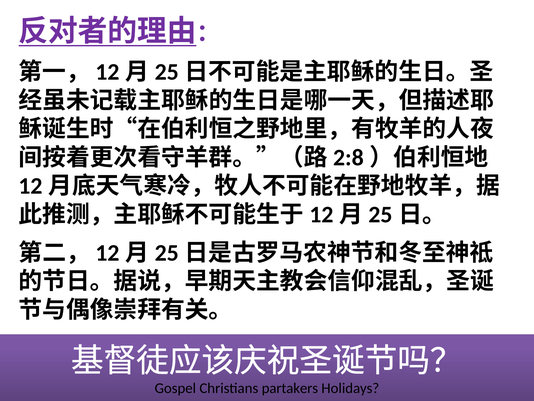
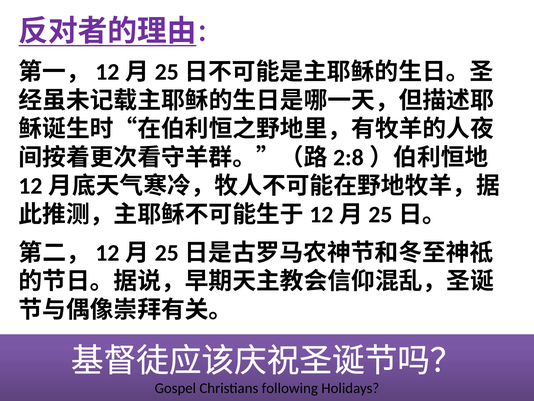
partakers: partakers -> following
